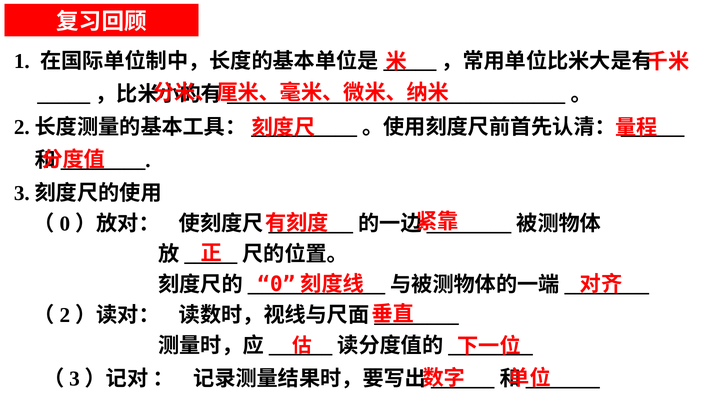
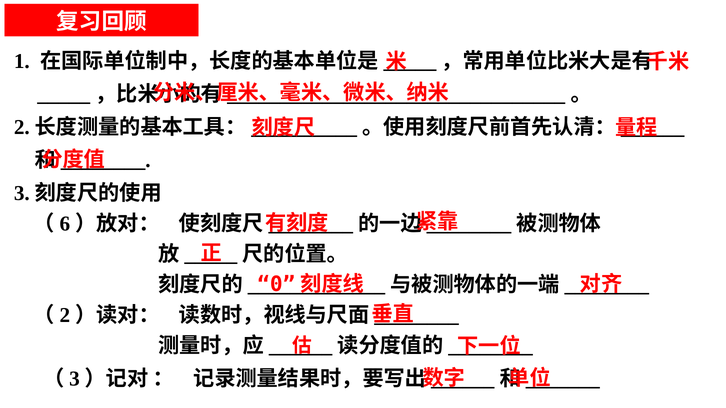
0: 0 -> 6
